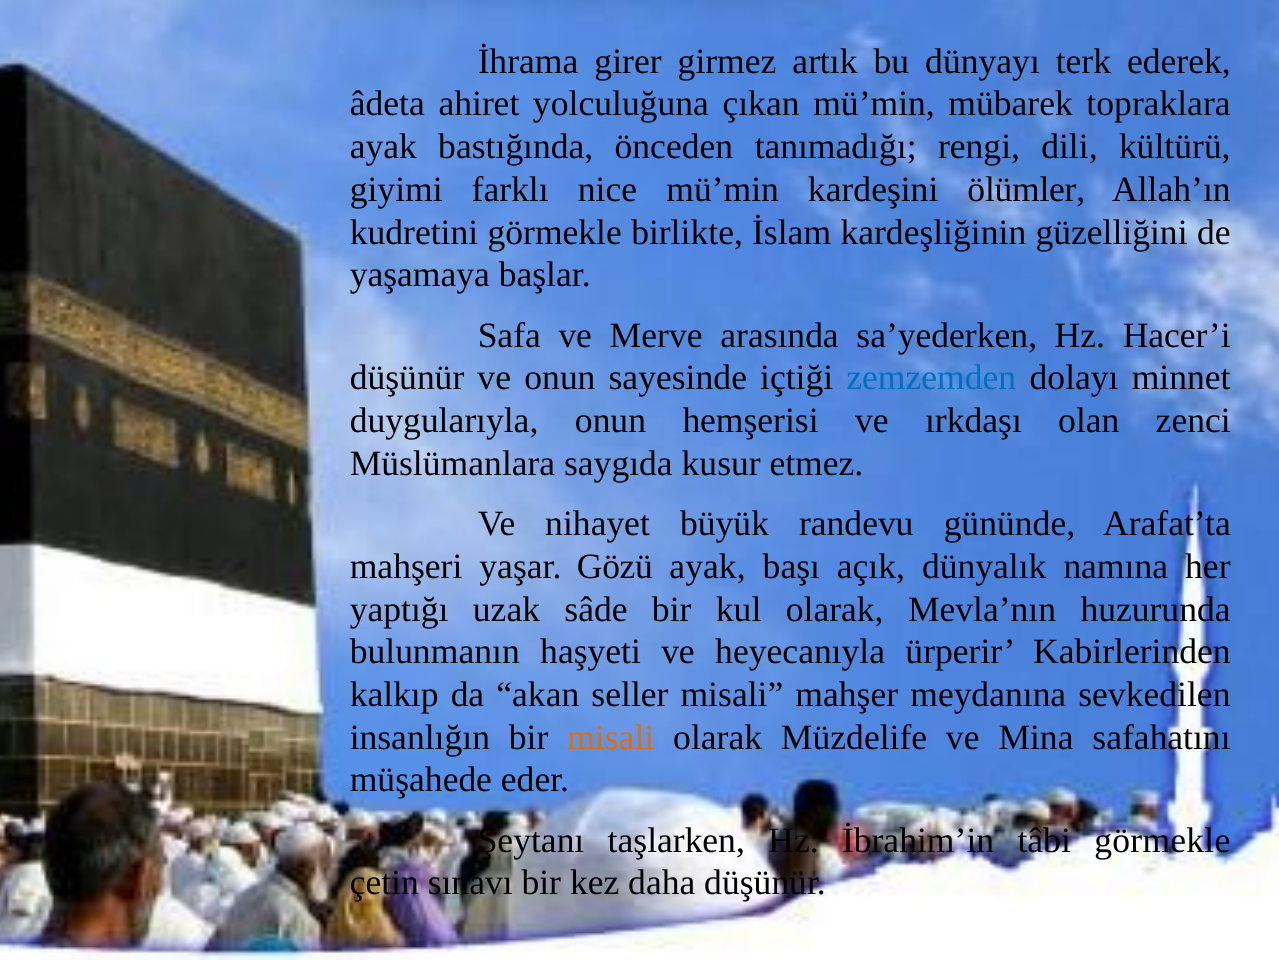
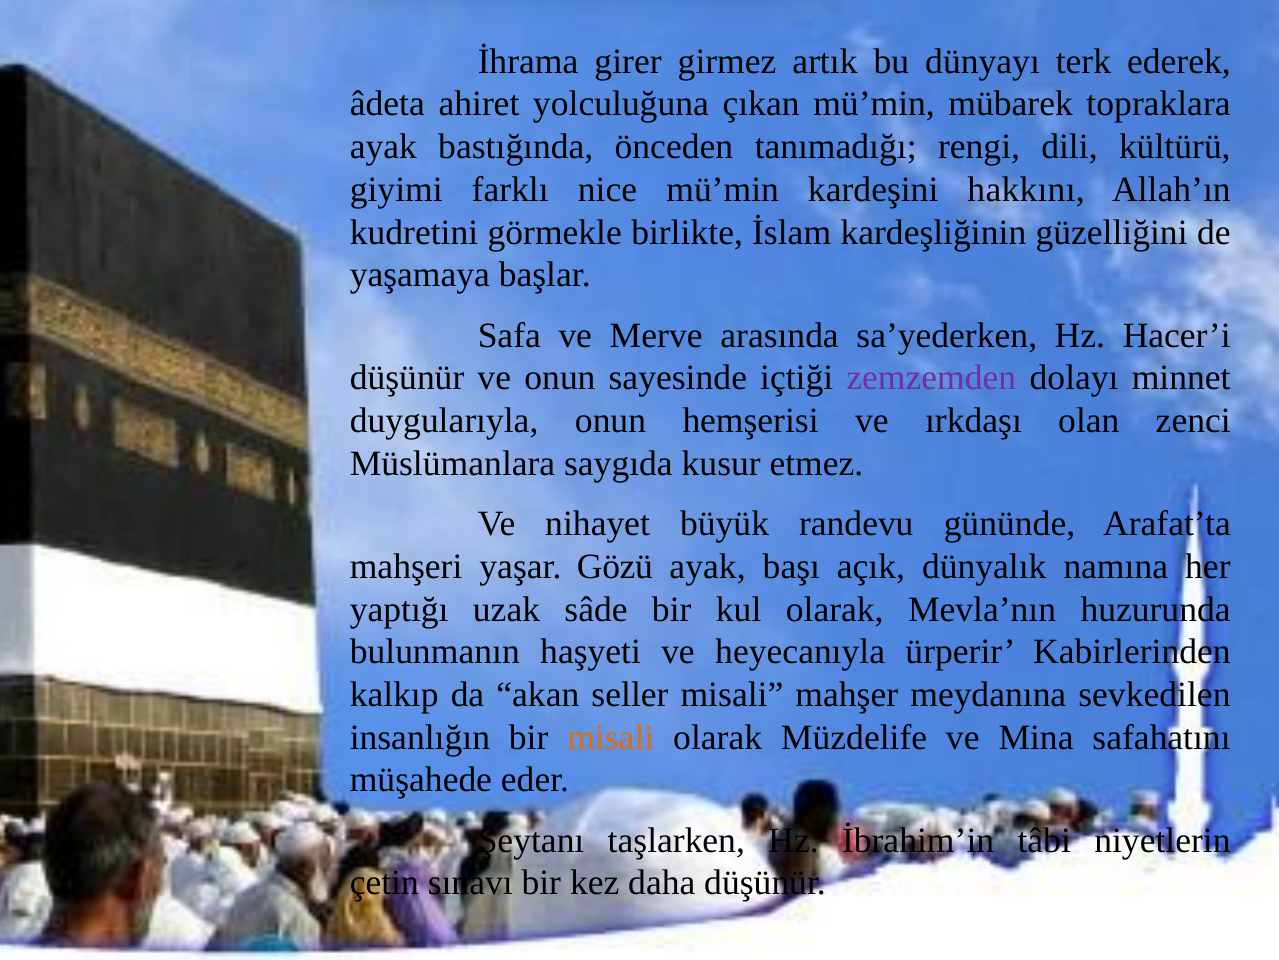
ölümler: ölümler -> hakkını
zemzemden colour: blue -> purple
tâbi görmekle: görmekle -> niyetlerin
